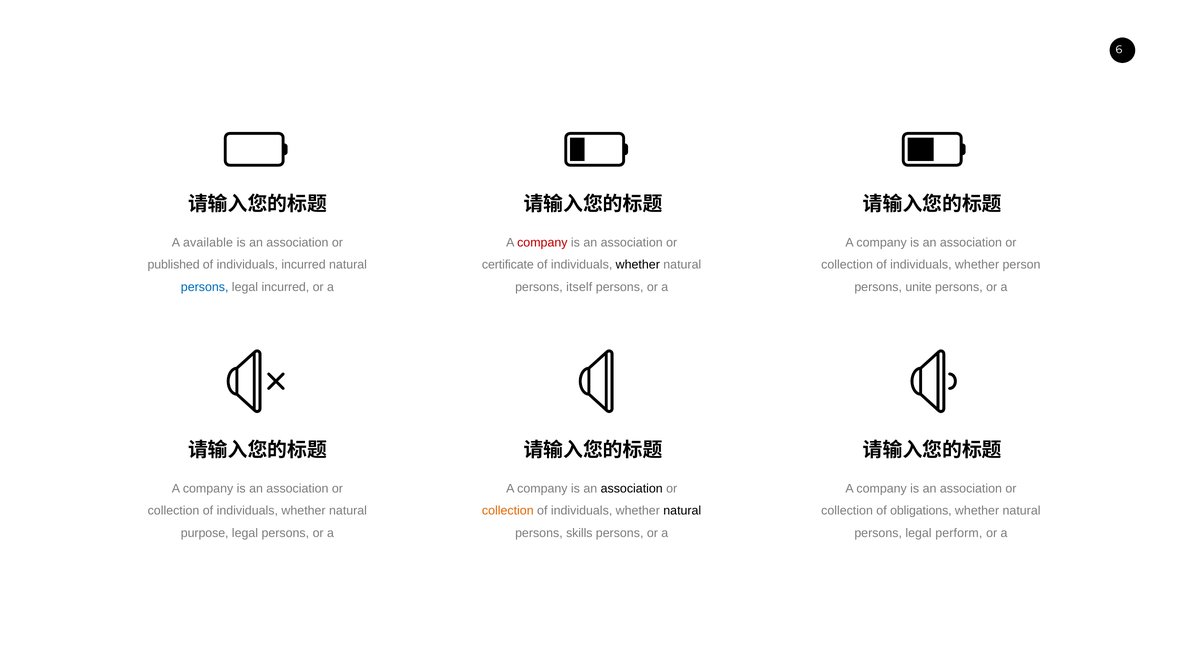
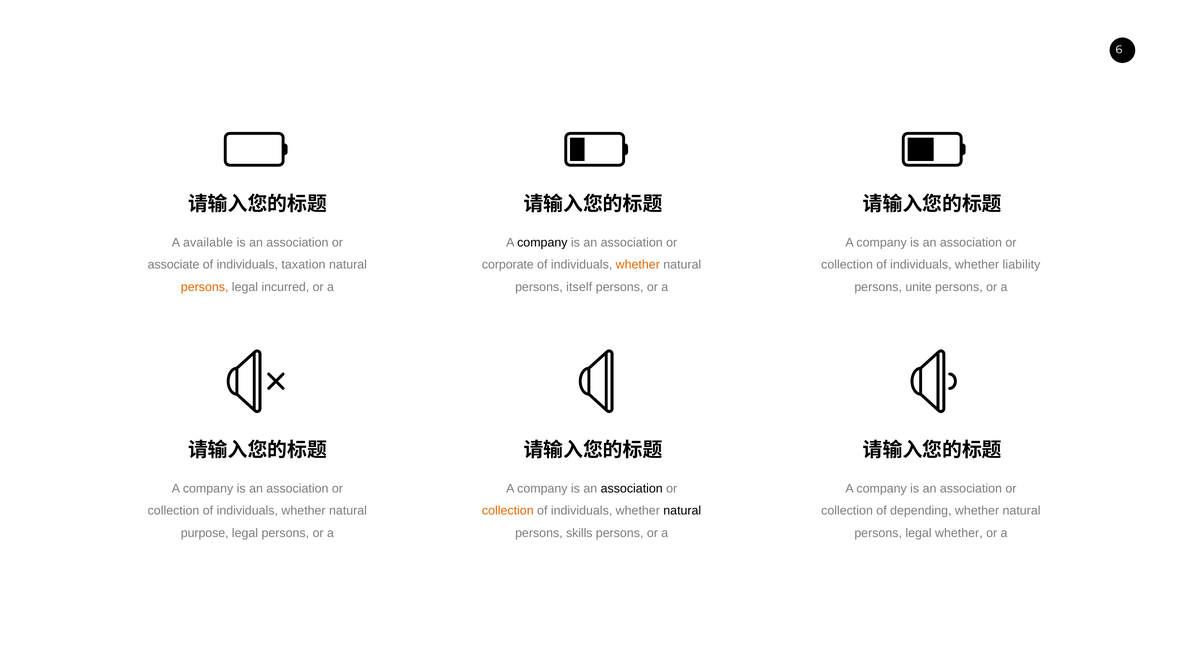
company at (542, 243) colour: red -> black
published: published -> associate
individuals incurred: incurred -> taxation
certificate: certificate -> corporate
whether at (638, 265) colour: black -> orange
person: person -> liability
persons at (205, 287) colour: blue -> orange
obligations: obligations -> depending
legal perform: perform -> whether
